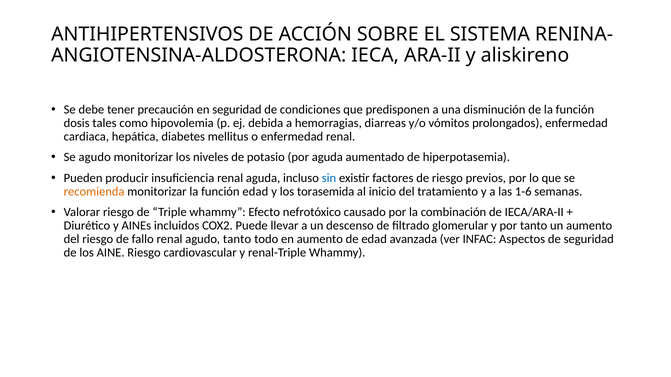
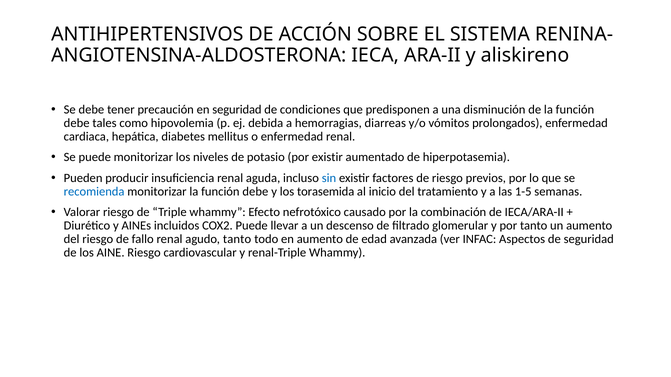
dosis at (77, 123): dosis -> debe
Se agudo: agudo -> puede
por aguda: aguda -> existir
recomienda colour: orange -> blue
monitorizar la función edad: edad -> debe
1-6: 1-6 -> 1-5
